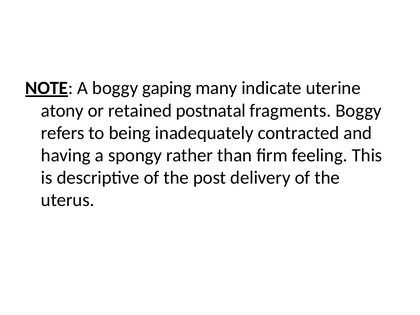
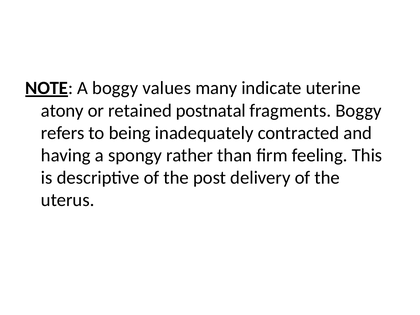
gaping: gaping -> values
